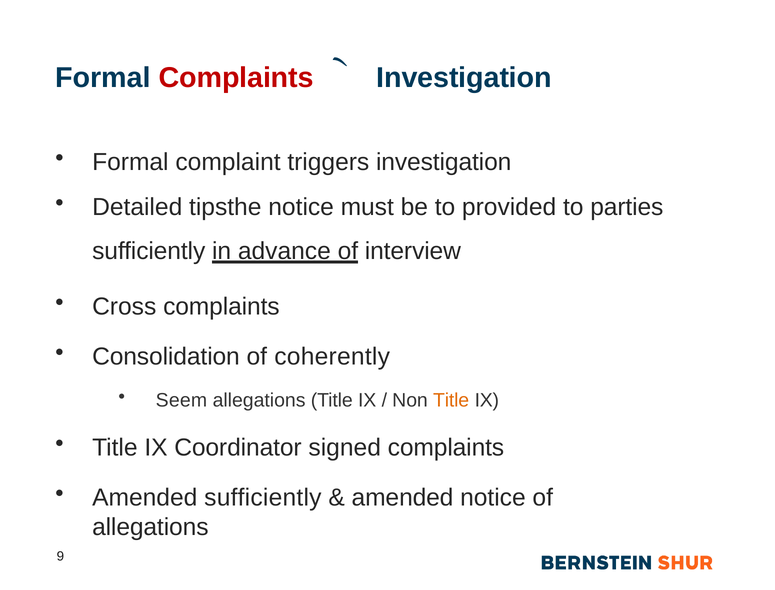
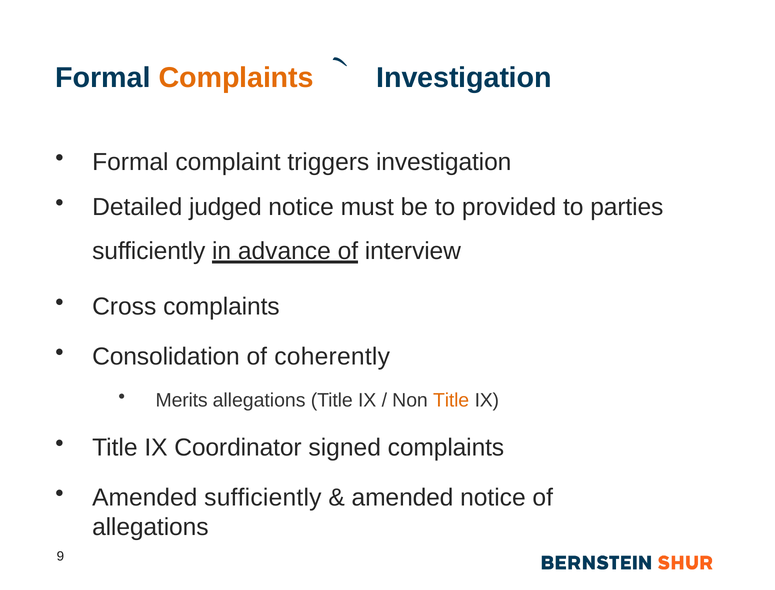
Complaints at (236, 78) colour: red -> orange
tipsthe: tipsthe -> judged
Seem: Seem -> Merits
